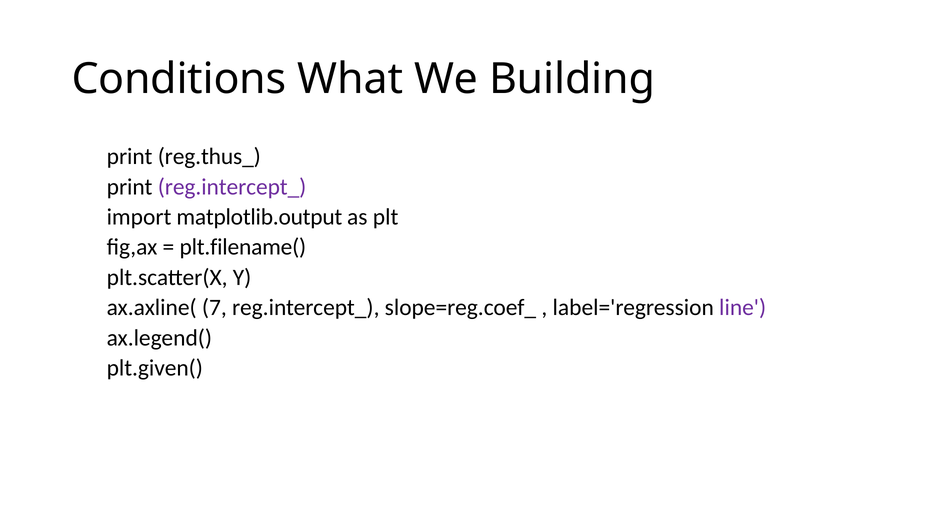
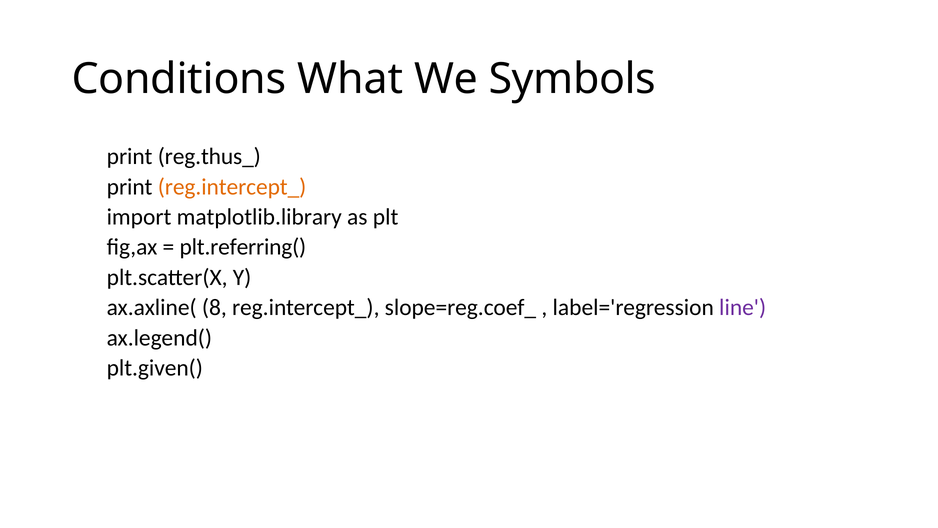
Building: Building -> Symbols
reg.intercept_ at (232, 187) colour: purple -> orange
matplotlib.output: matplotlib.output -> matplotlib.library
plt.filename(: plt.filename( -> plt.referring(
7: 7 -> 8
